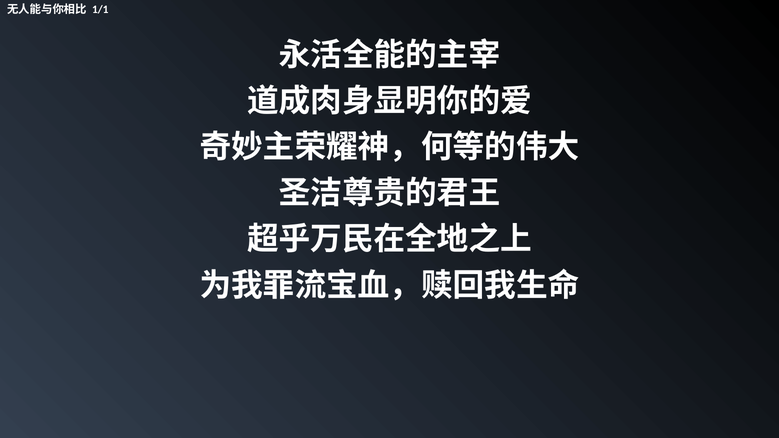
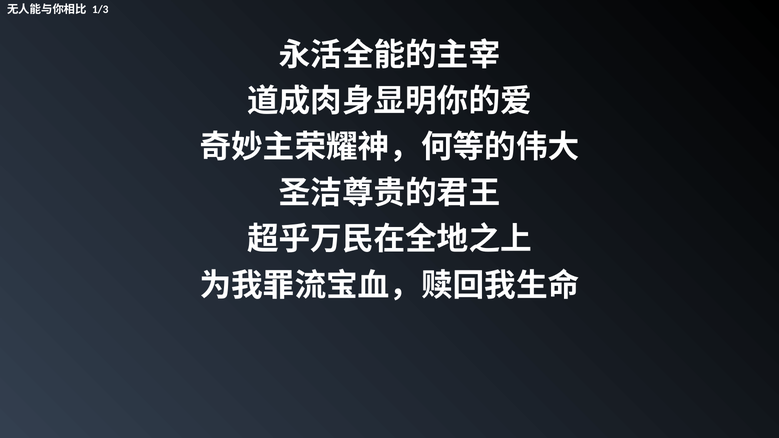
1/1: 1/1 -> 1/3
